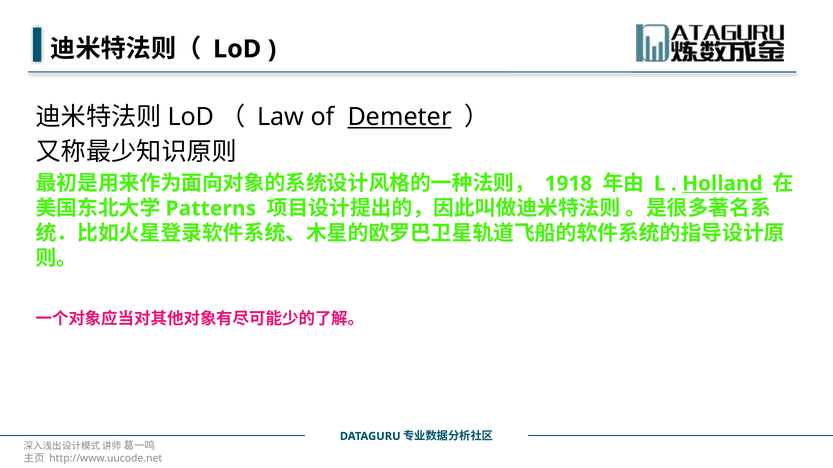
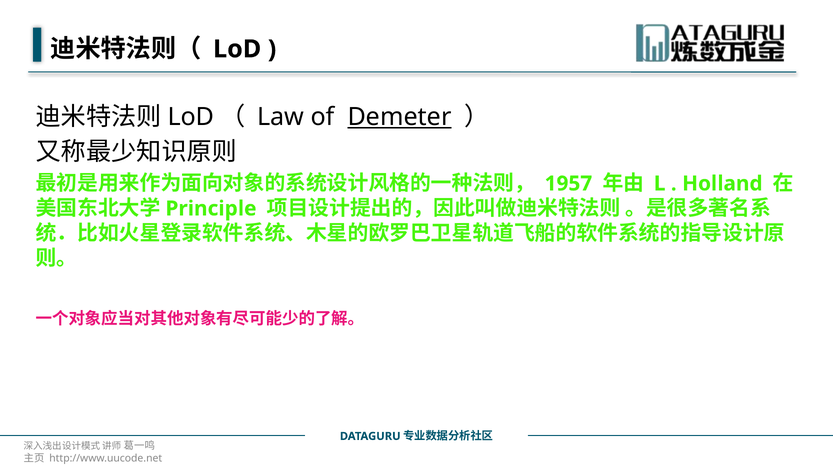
1918: 1918 -> 1957
Holland underline: present -> none
Patterns: Patterns -> Principle
